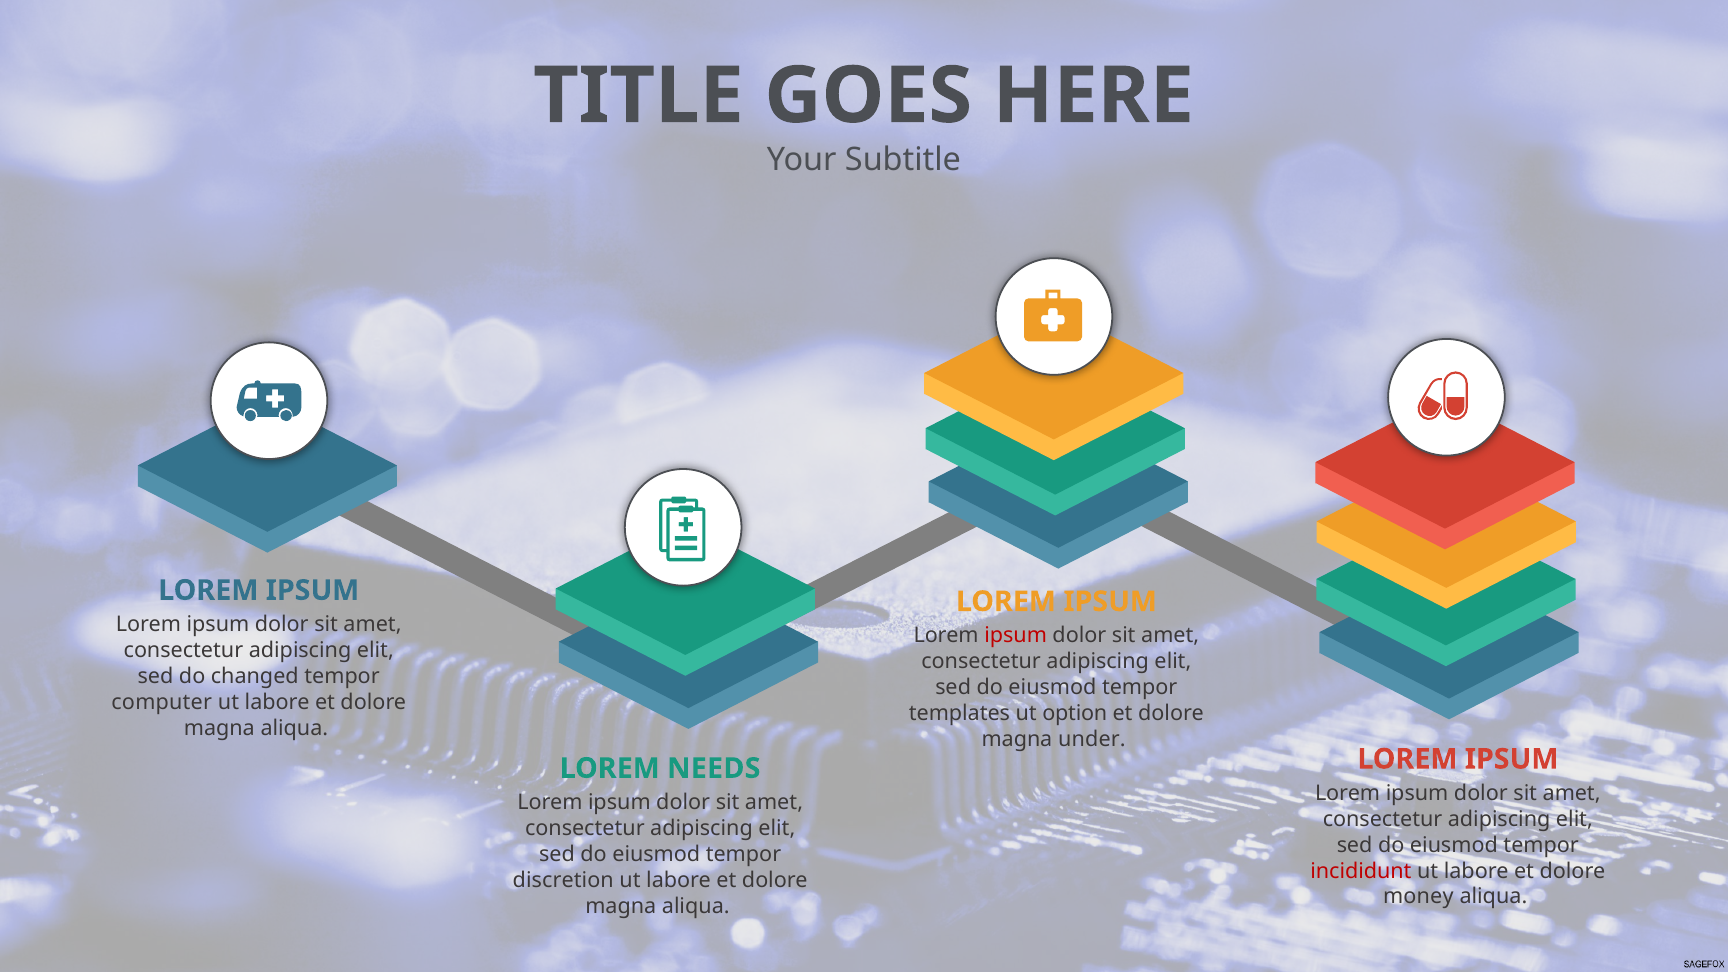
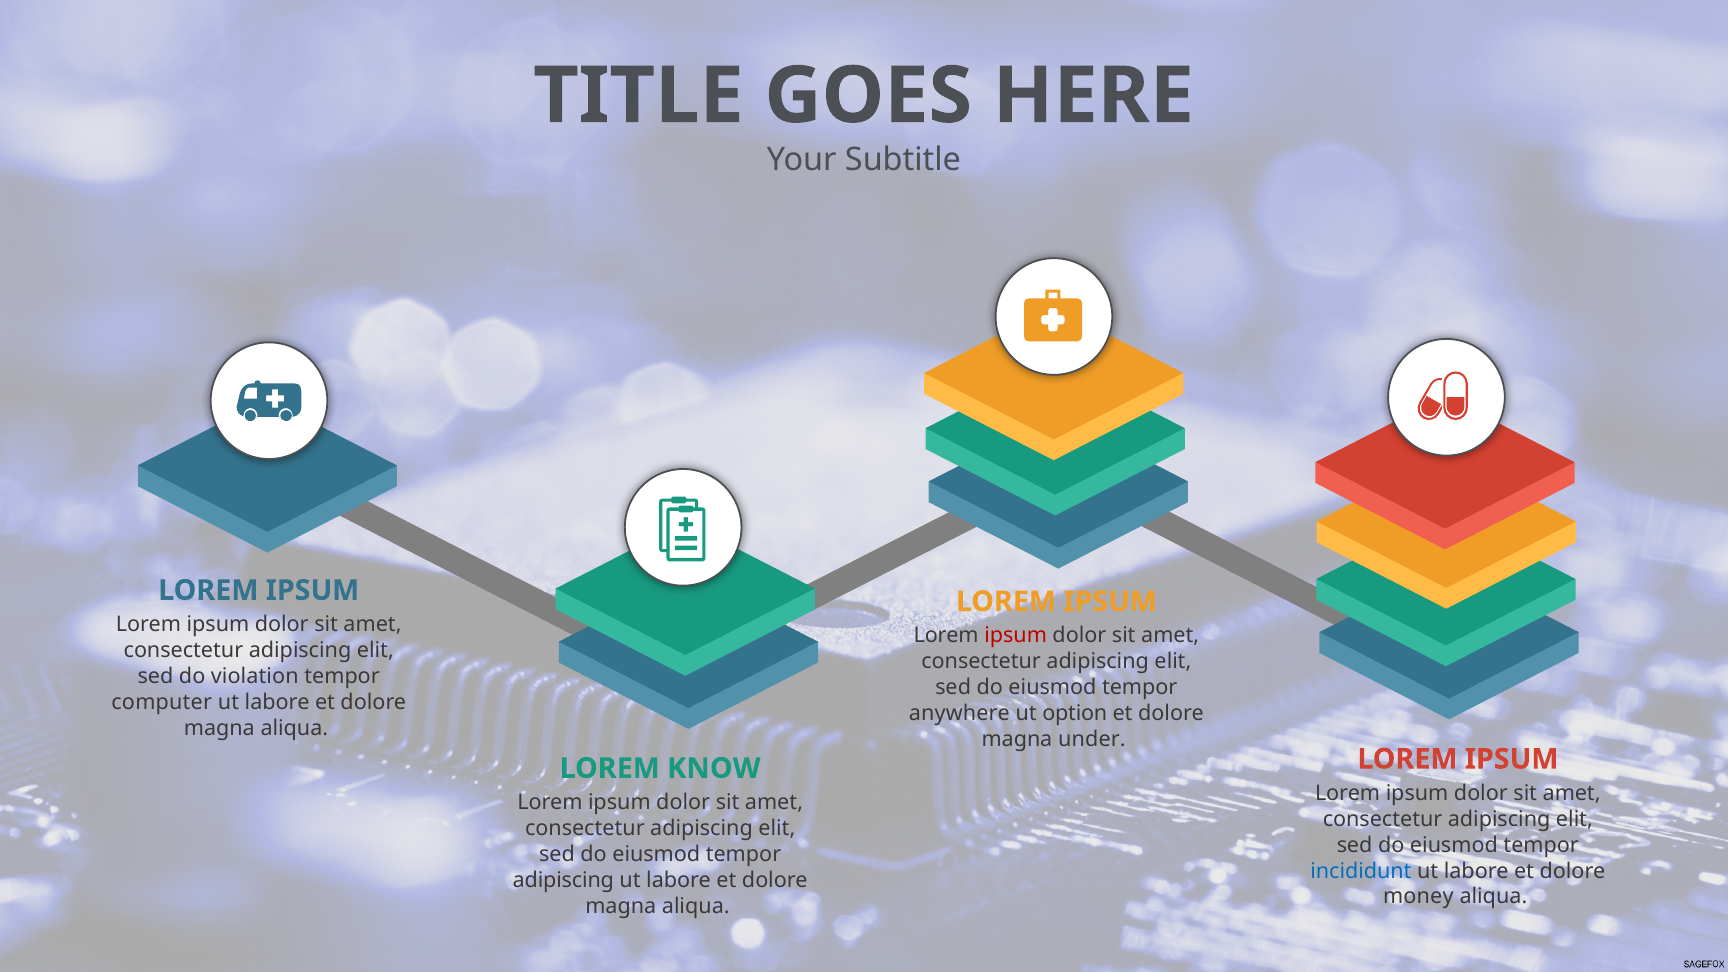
changed: changed -> violation
templates: templates -> anywhere
NEEDS: NEEDS -> KNOW
incididunt colour: red -> blue
discretion at (563, 880): discretion -> adipiscing
